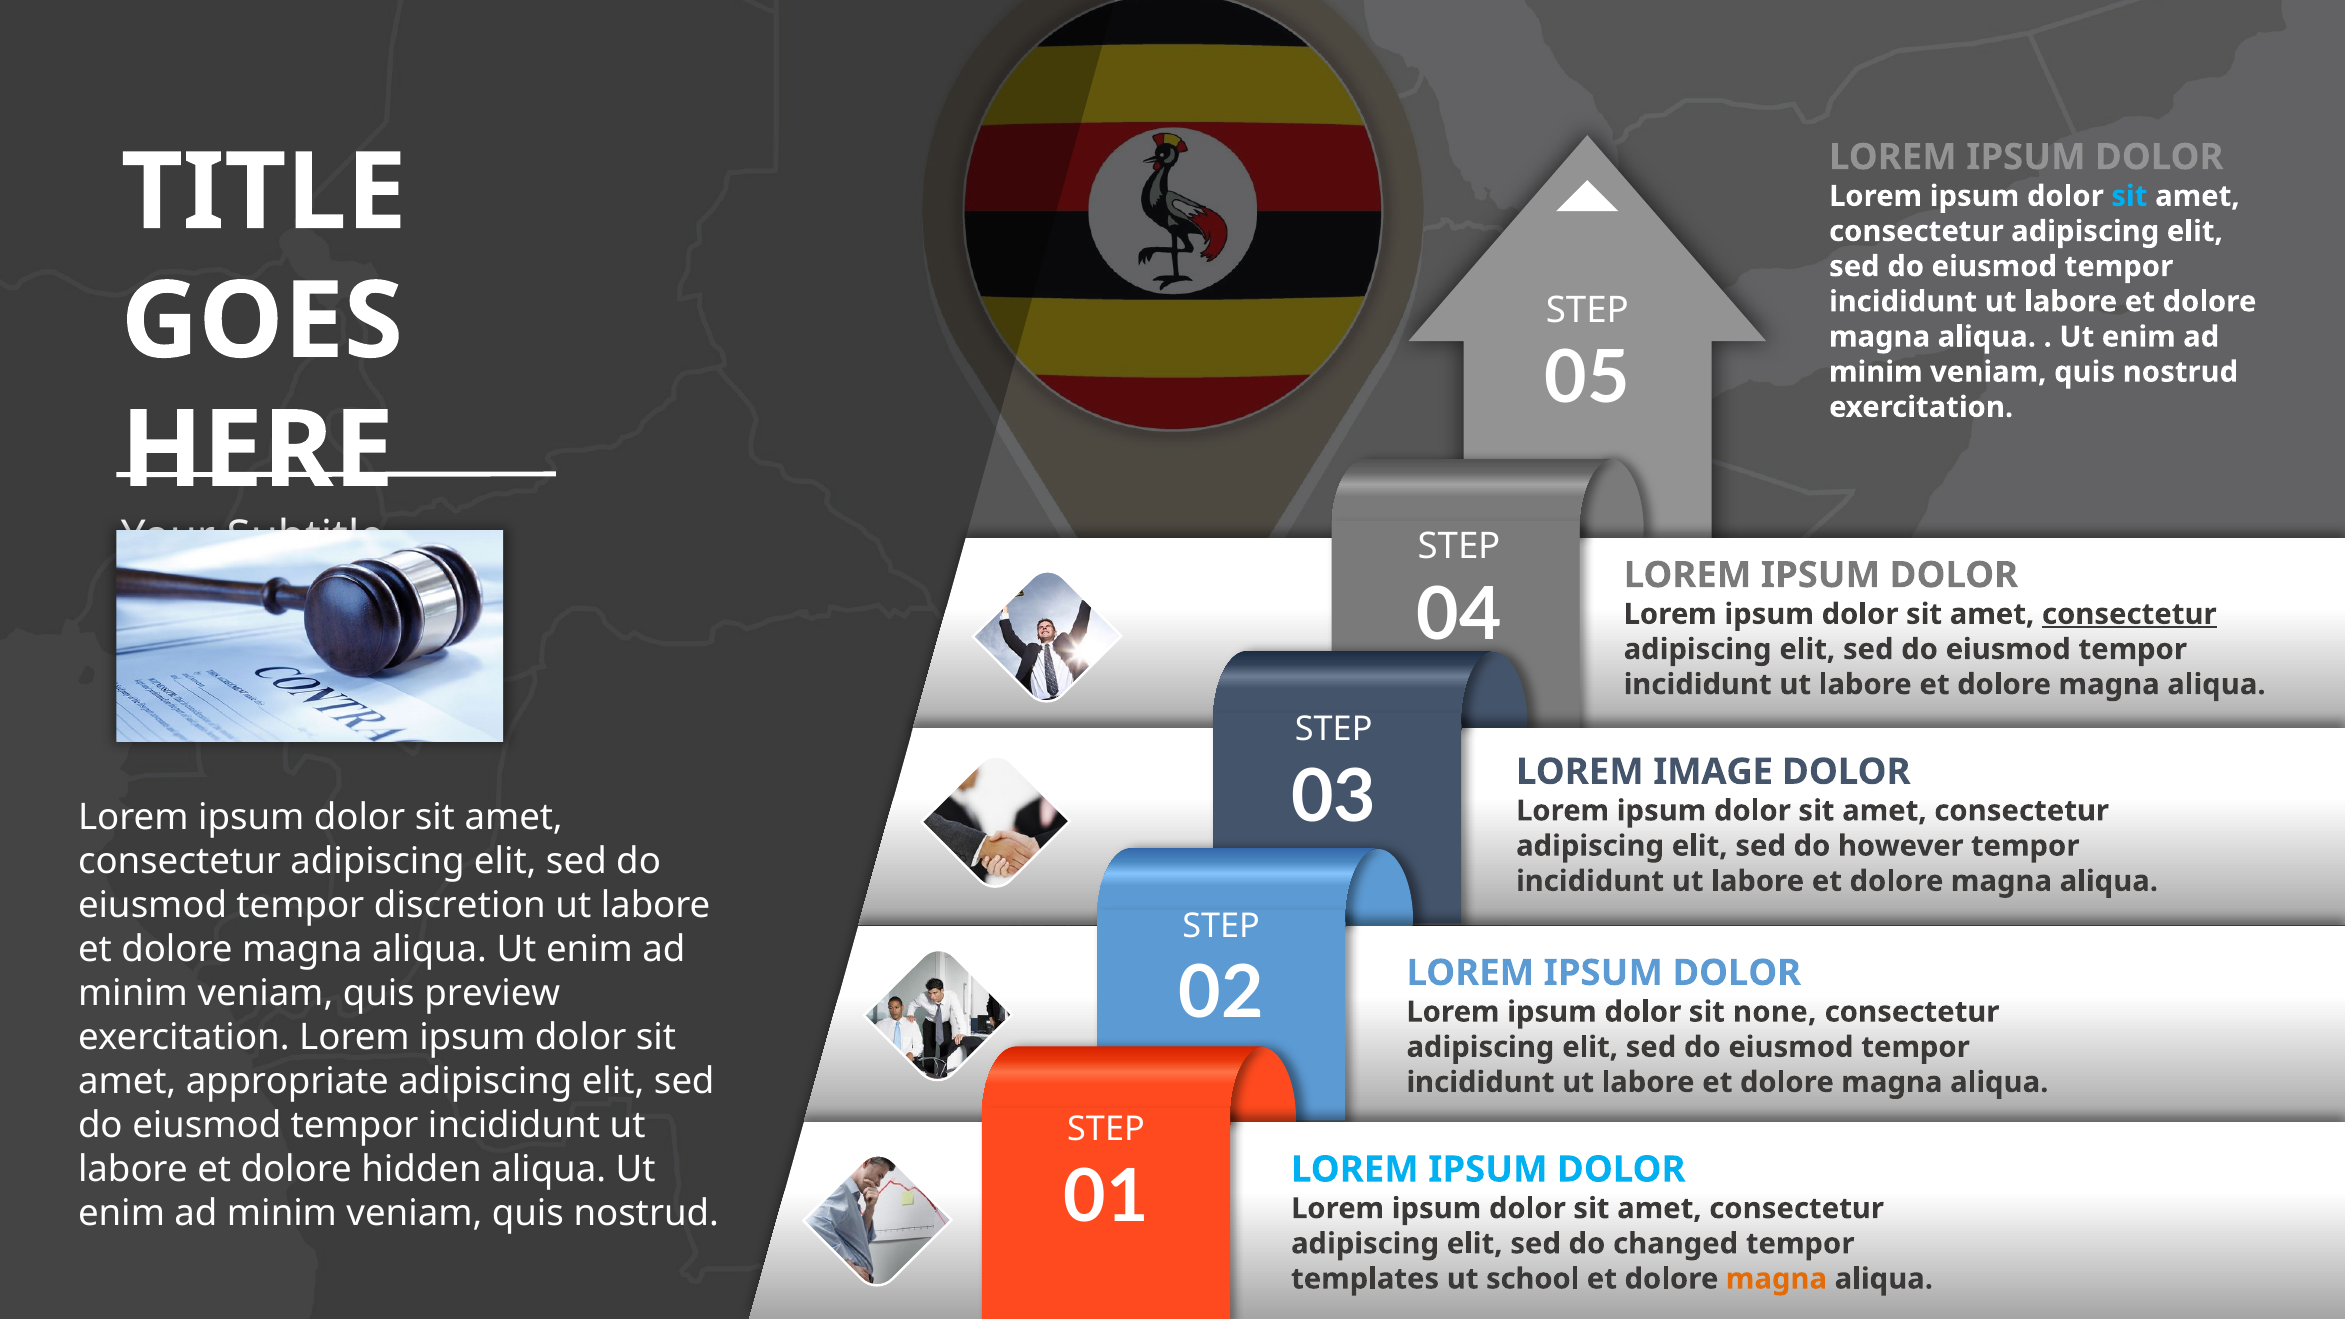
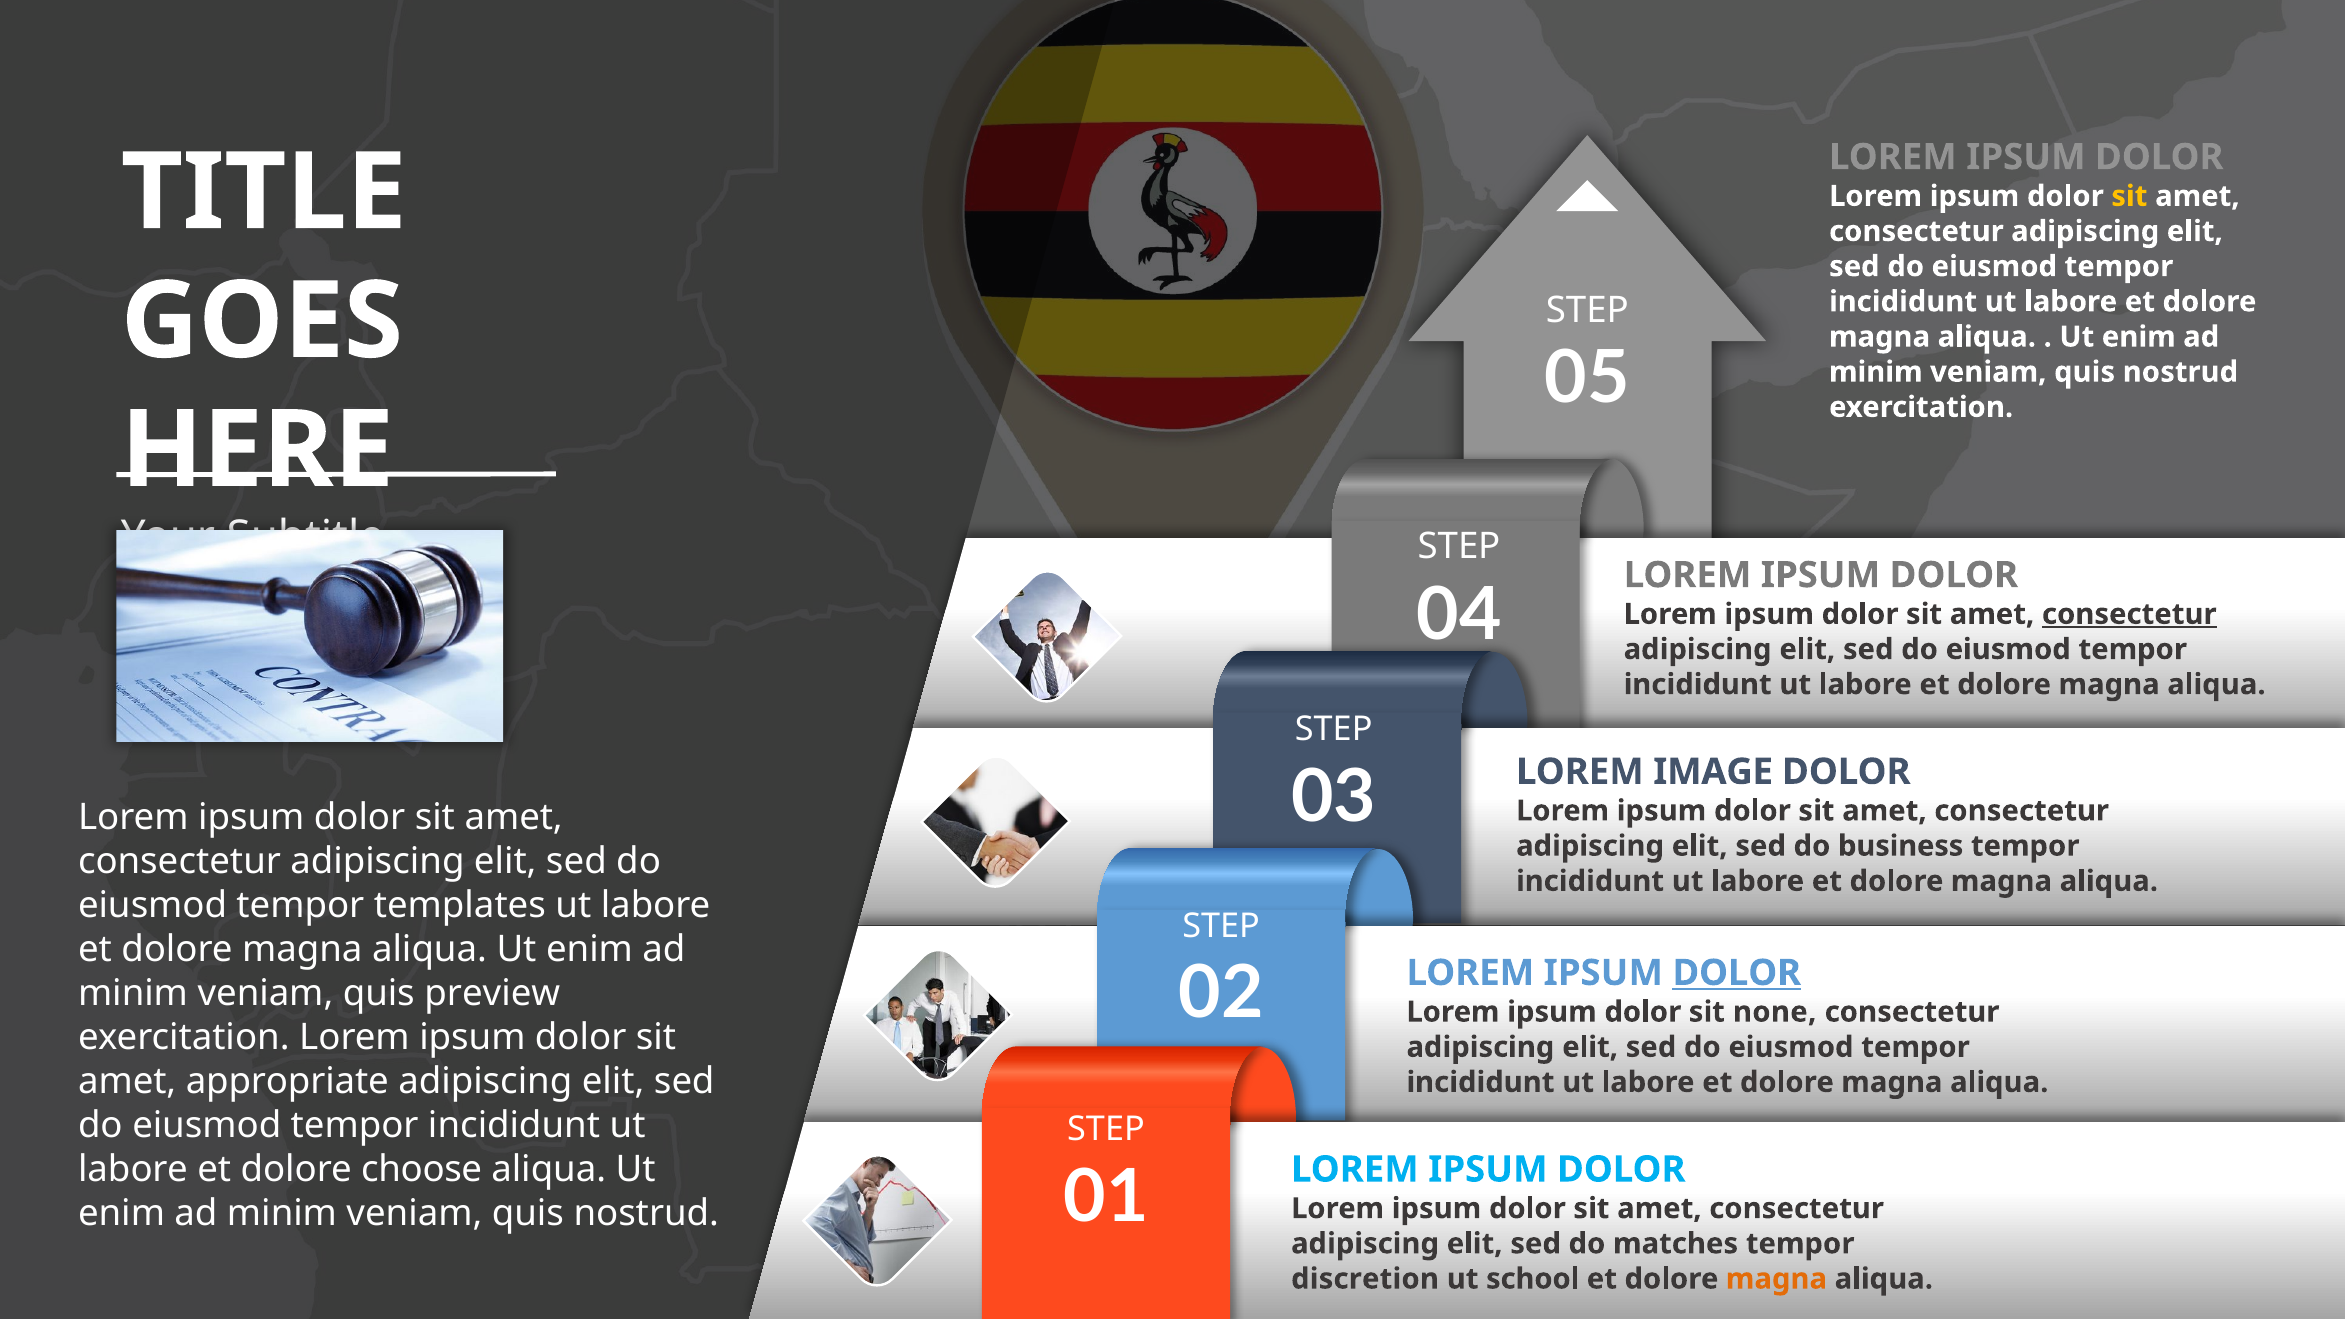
sit at (2129, 196) colour: light blue -> yellow
however: however -> business
discretion: discretion -> templates
DOLOR at (1737, 973) underline: none -> present
hidden: hidden -> choose
changed: changed -> matches
templates: templates -> discretion
